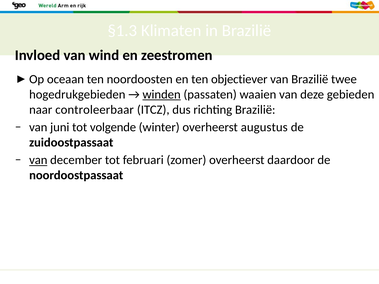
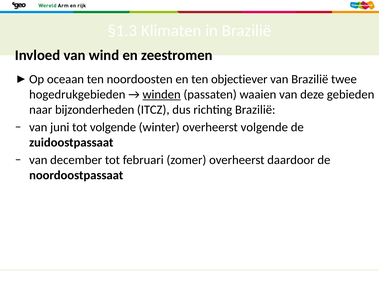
controleerbaar: controleerbaar -> bijzonderheden
overheerst augustus: augustus -> volgende
van at (38, 160) underline: present -> none
